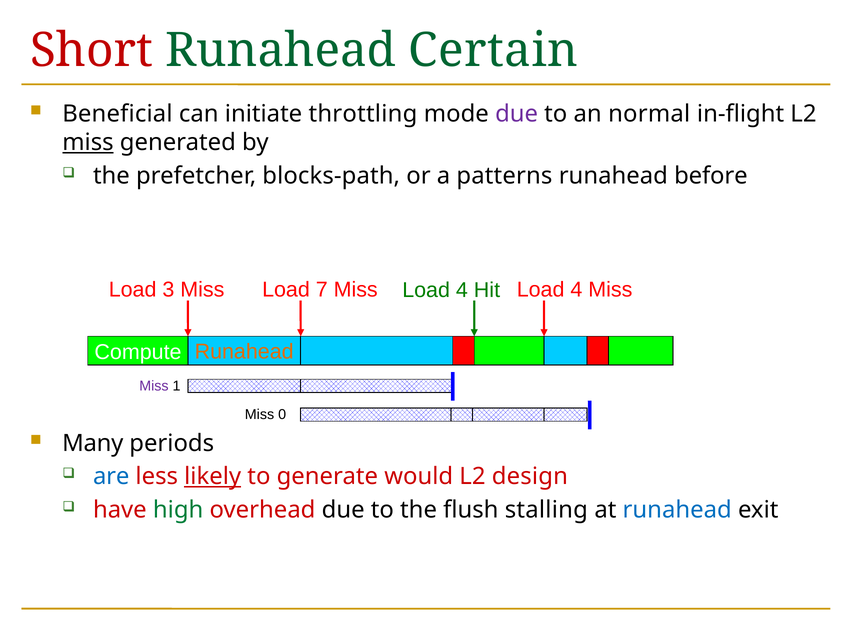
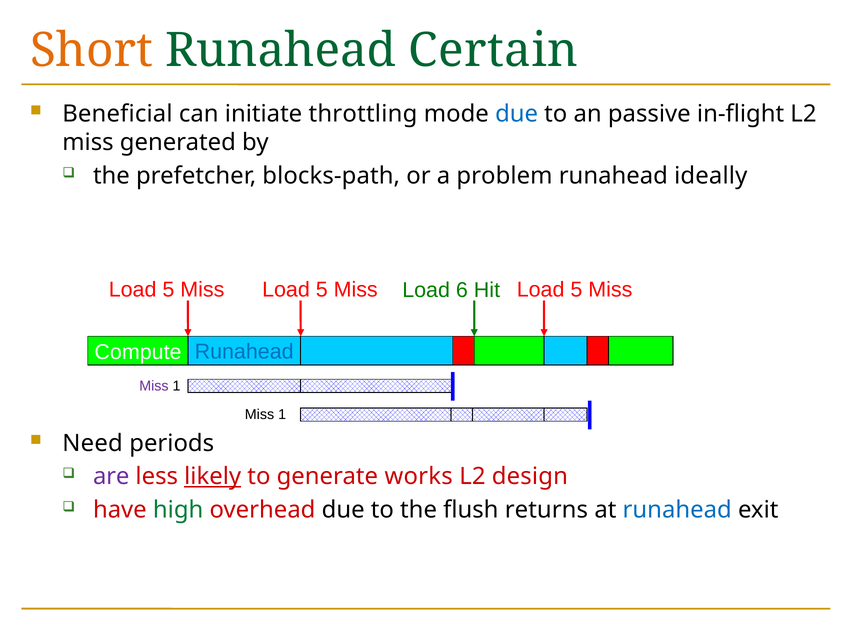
Short colour: red -> orange
due at (517, 114) colour: purple -> blue
normal: normal -> passive
miss at (88, 143) underline: present -> none
patterns: patterns -> problem
before: before -> ideally
3 at (168, 290): 3 -> 5
7 at (322, 290): 7 -> 5
Miss Load 4: 4 -> 5
4 at (462, 290): 4 -> 6
Runahead at (244, 352) colour: orange -> blue
0 at (282, 415): 0 -> 1
Many: Many -> Need
are colour: blue -> purple
would: would -> works
stalling: stalling -> returns
